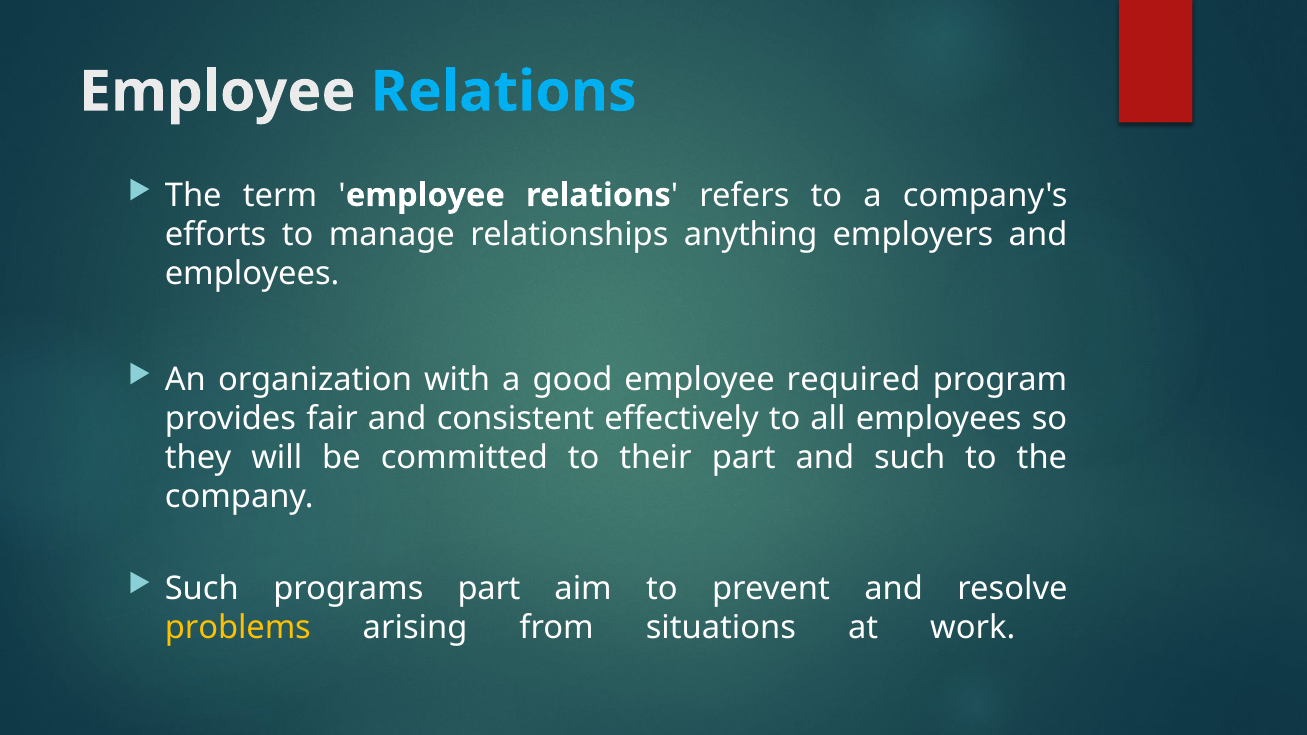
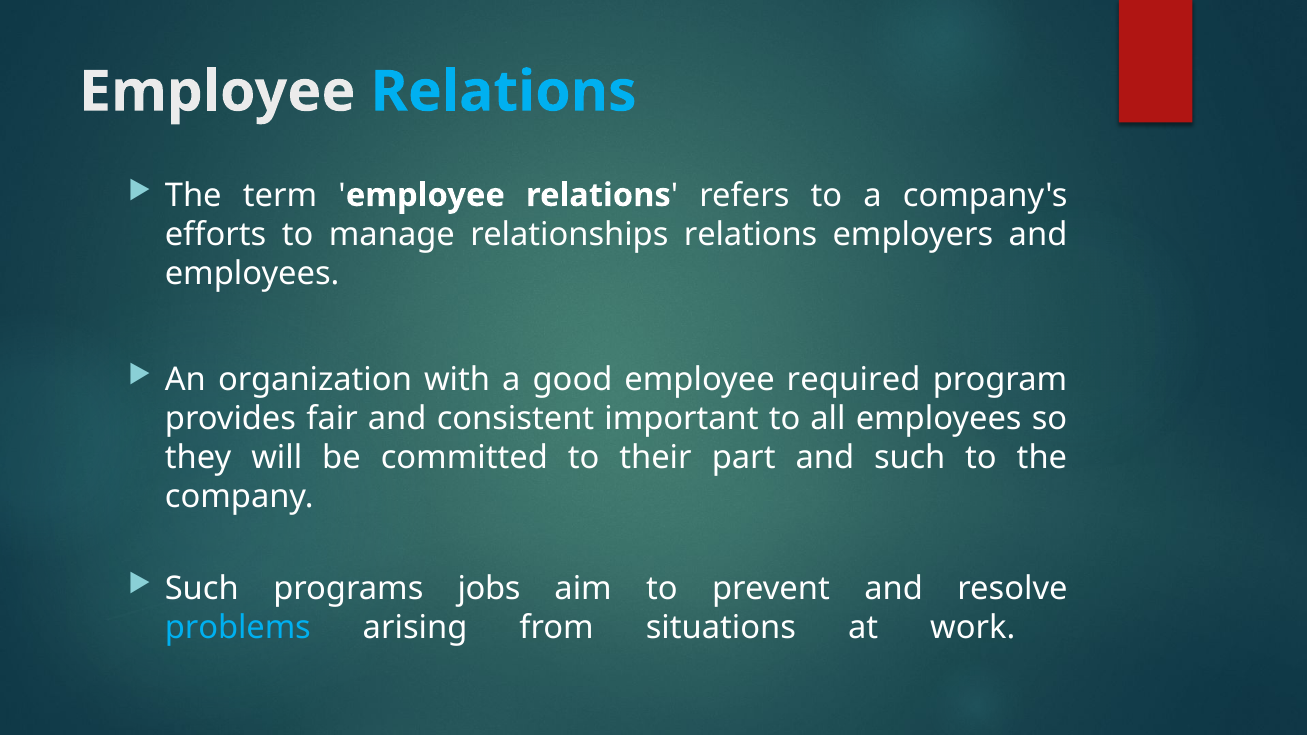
relationships anything: anything -> relations
effectively: effectively -> important
programs part: part -> jobs
problems colour: yellow -> light blue
